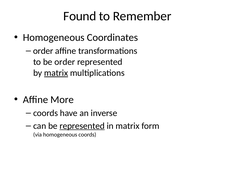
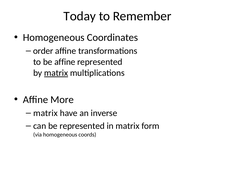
Found: Found -> Today
be order: order -> affine
coords at (46, 113): coords -> matrix
represented at (82, 126) underline: present -> none
